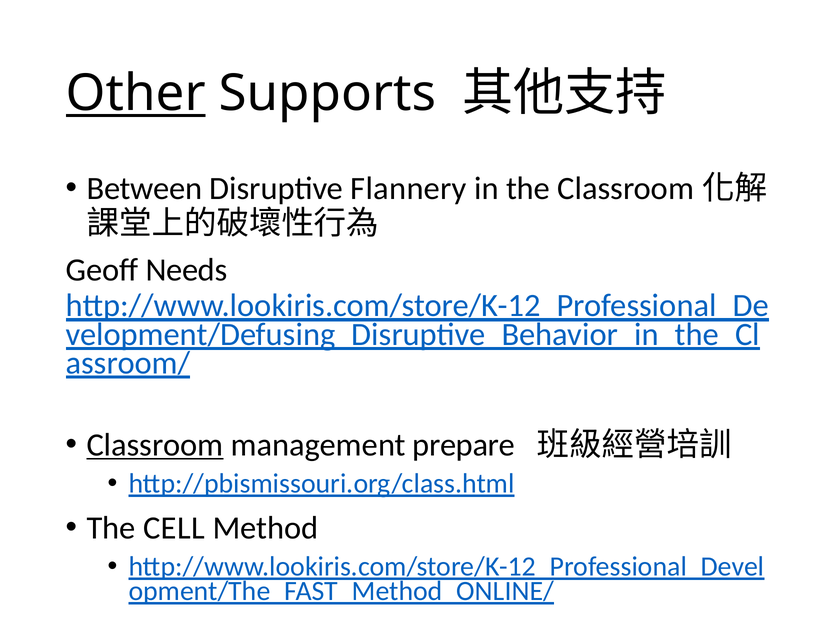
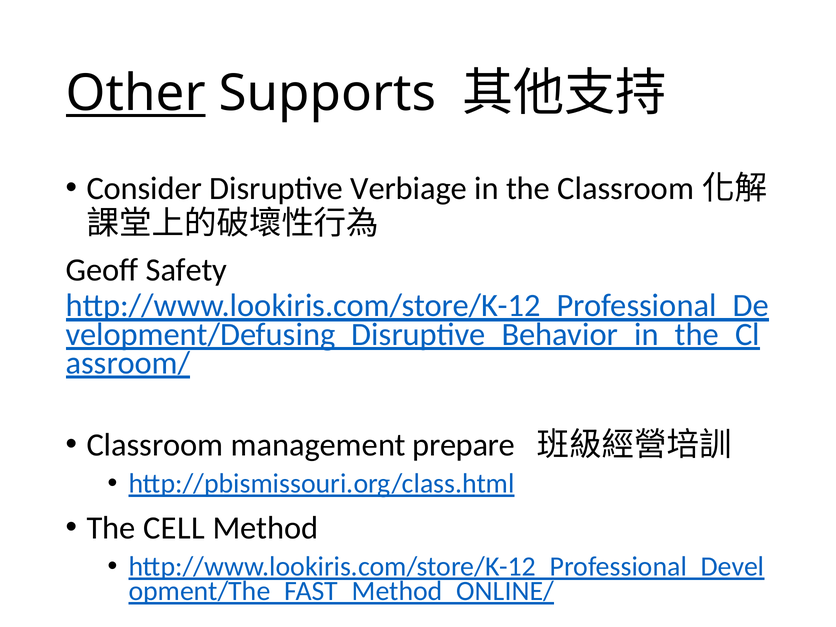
Between: Between -> Consider
Flannery: Flannery -> Verbiage
Needs: Needs -> Safety
Classroom underline: present -> none
